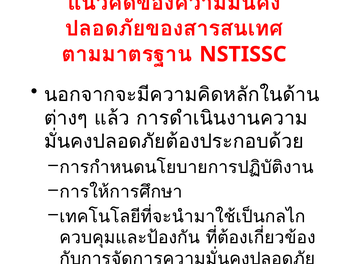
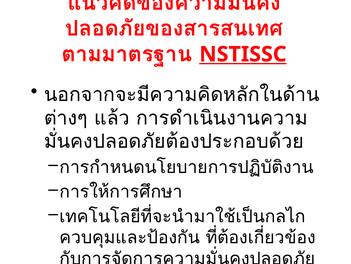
NSTISSC underline: none -> present
